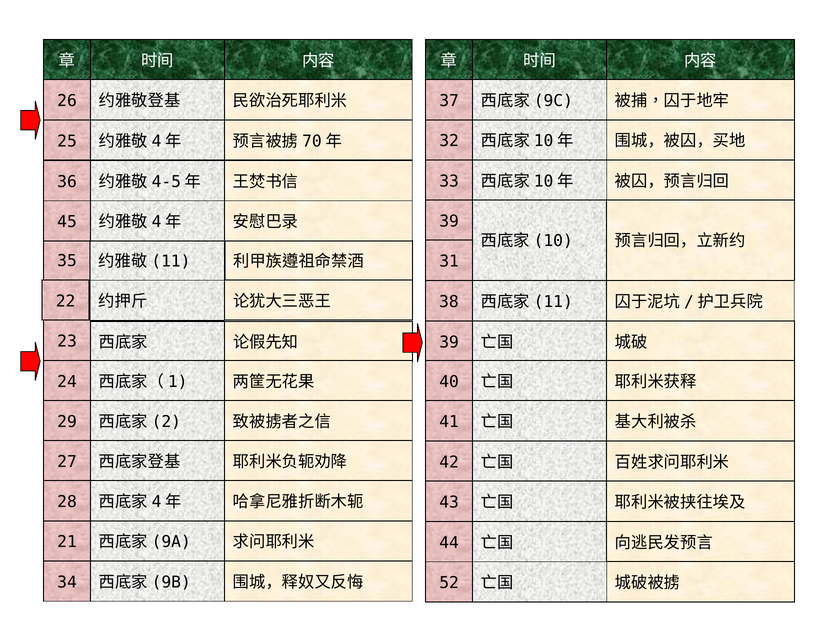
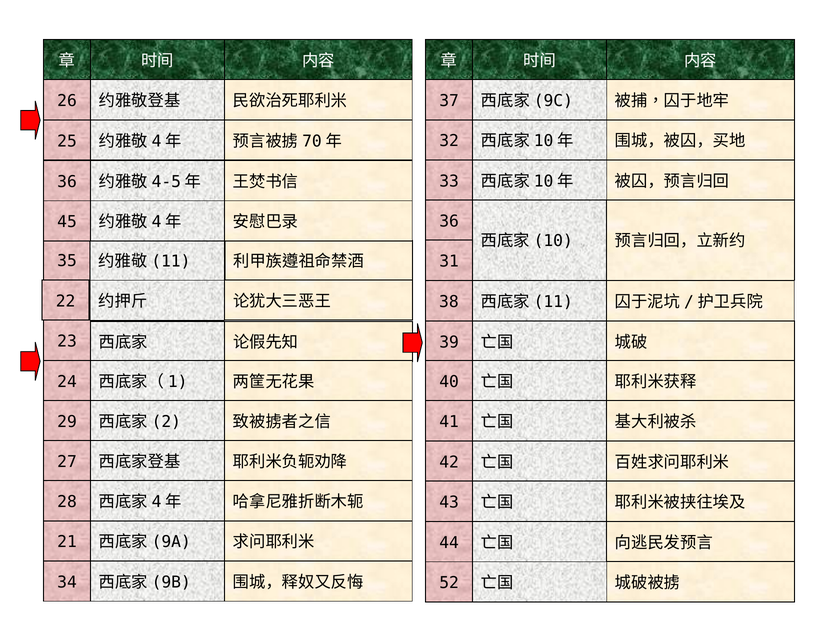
39 at (449, 221): 39 -> 36
